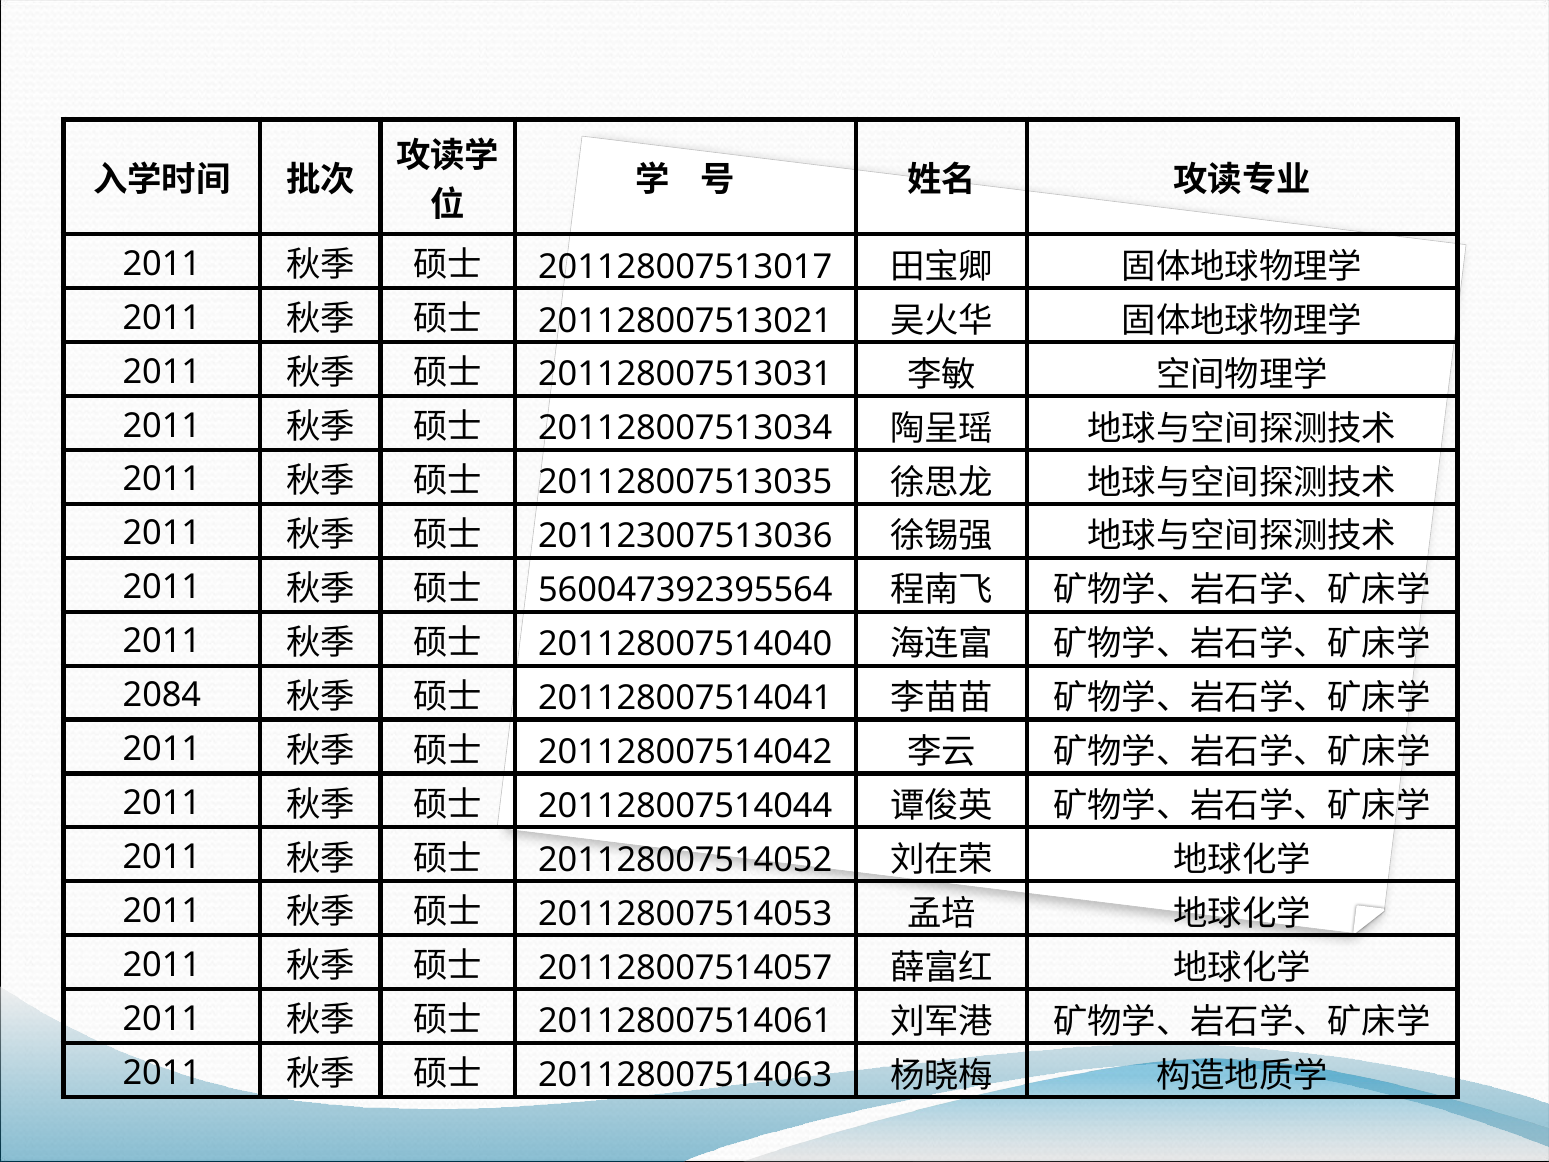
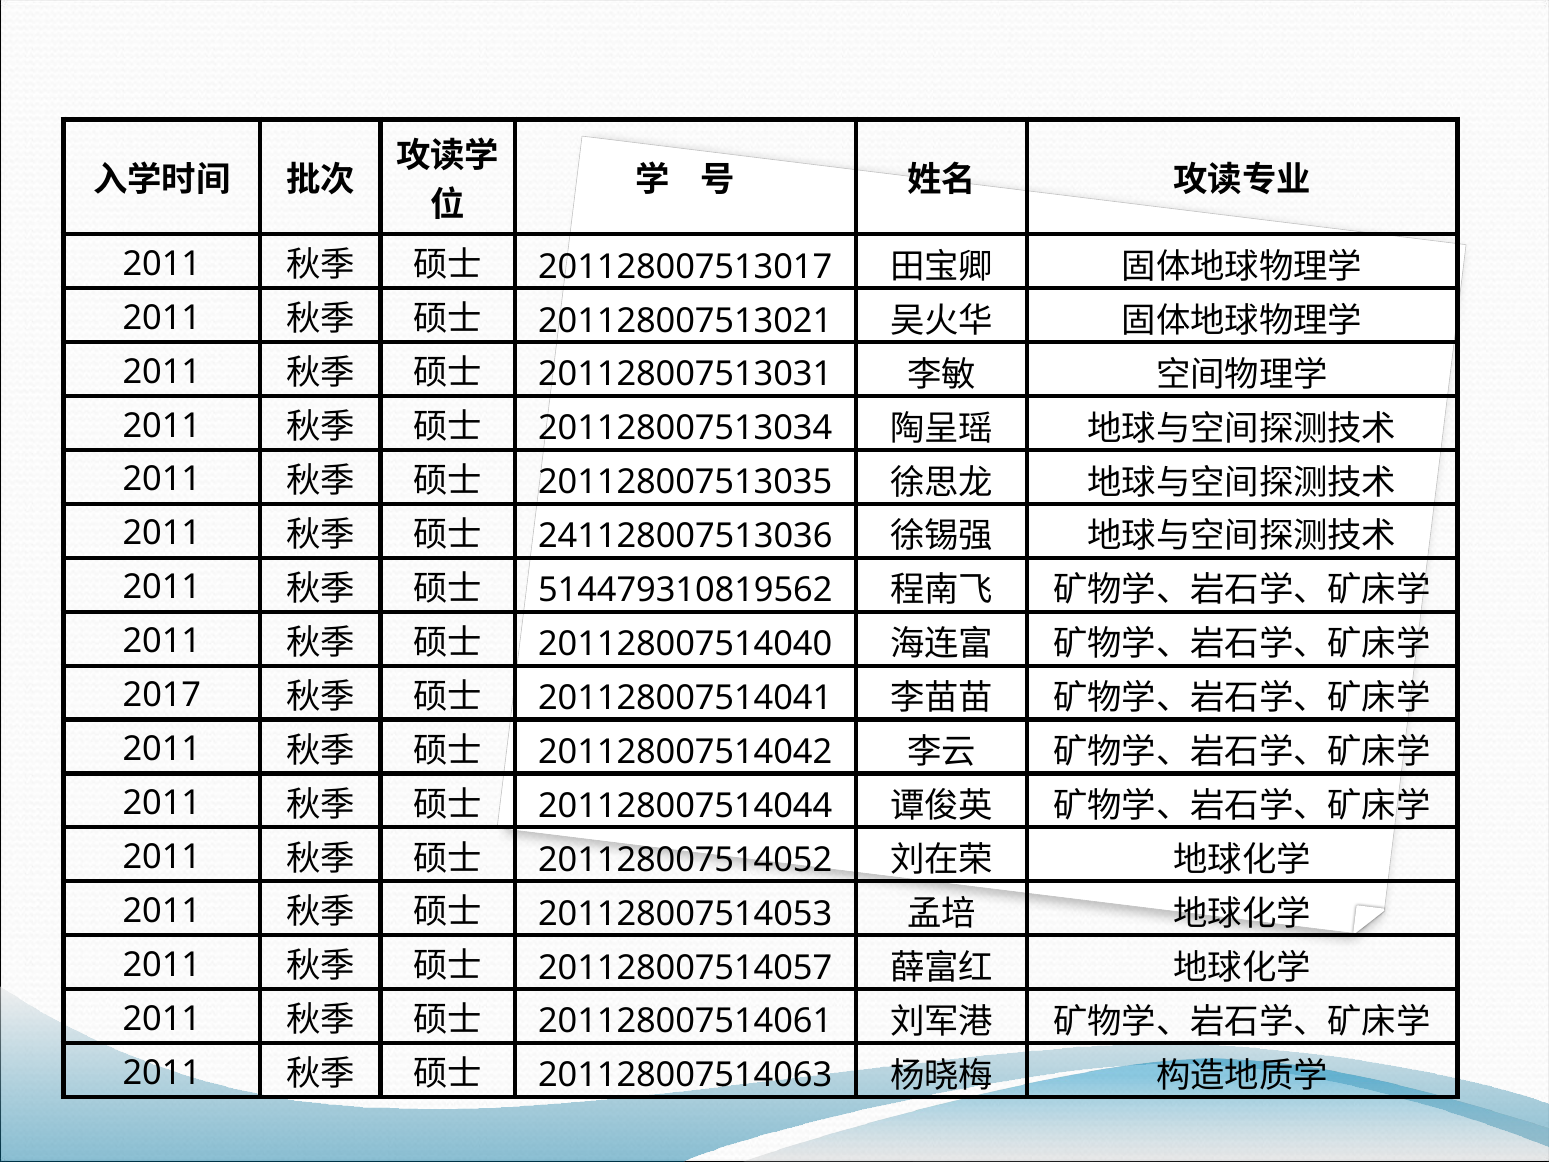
201123007513036: 201123007513036 -> 241128007513036
560047392395564: 560047392395564 -> 514479310819562
2084: 2084 -> 2017
